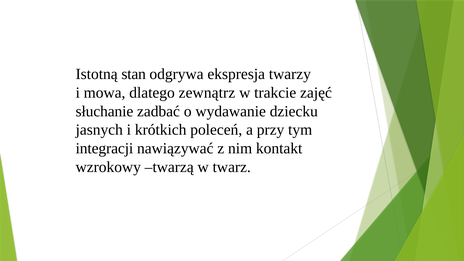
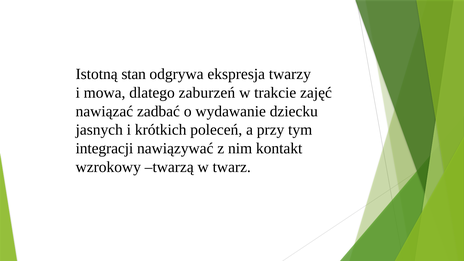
zewnątrz: zewnątrz -> zaburzeń
słuchanie: słuchanie -> nawiązać
